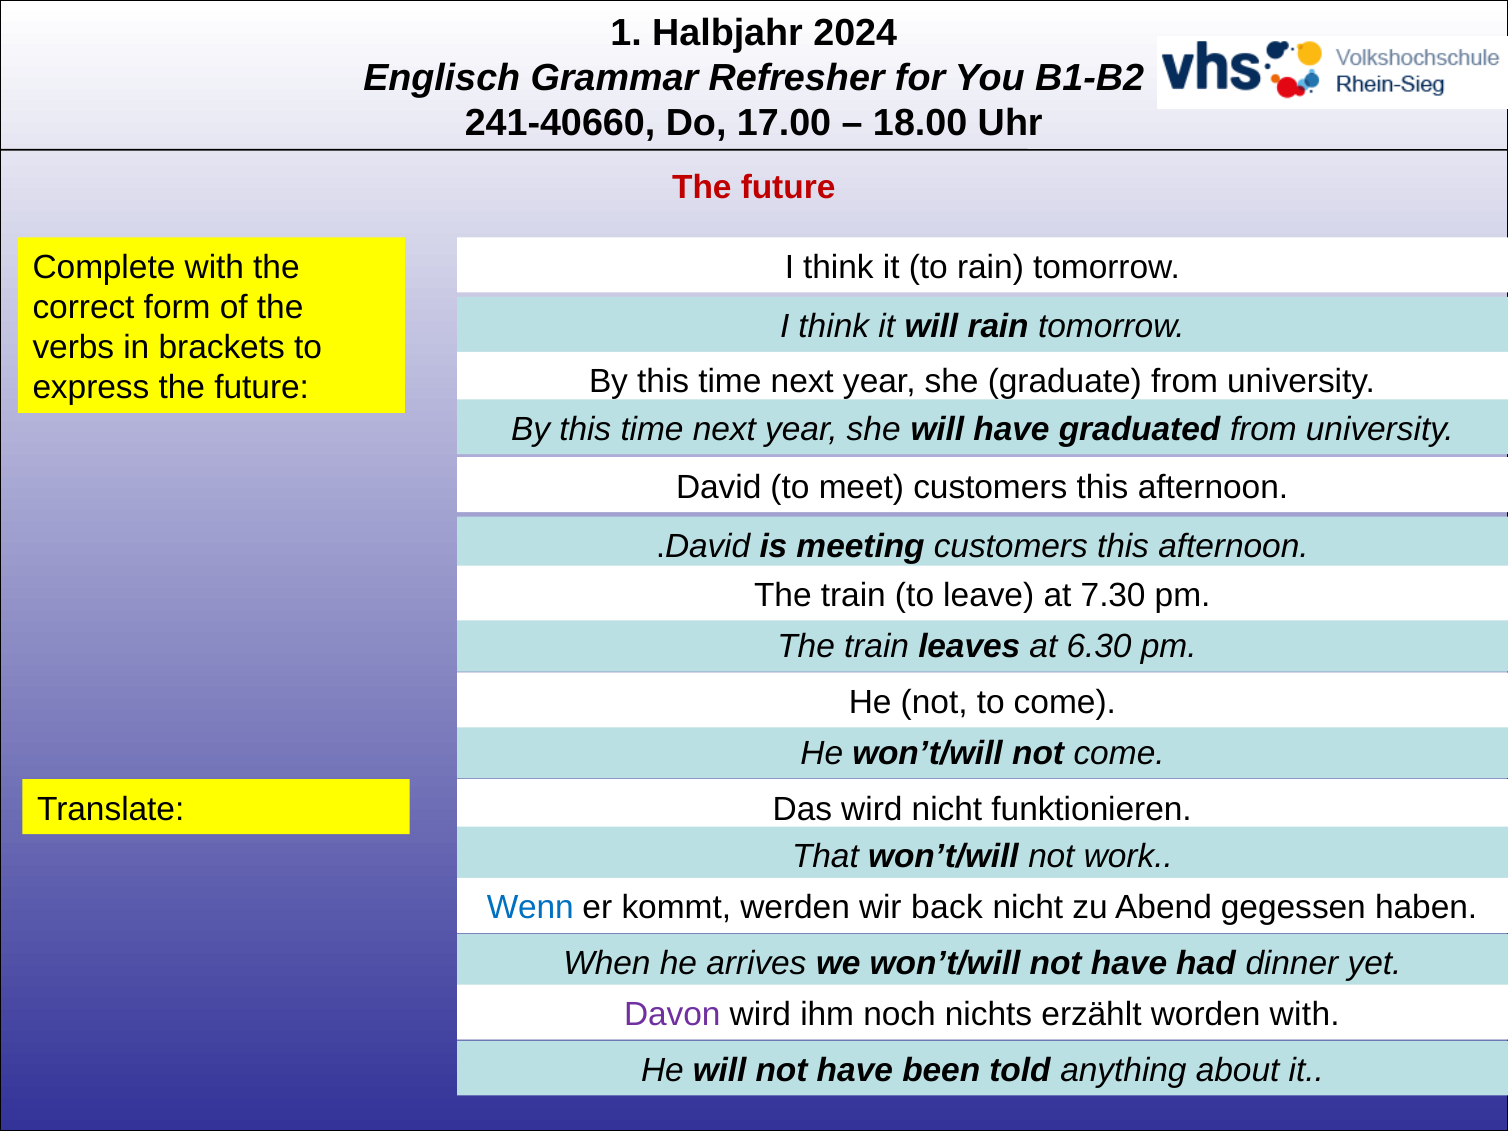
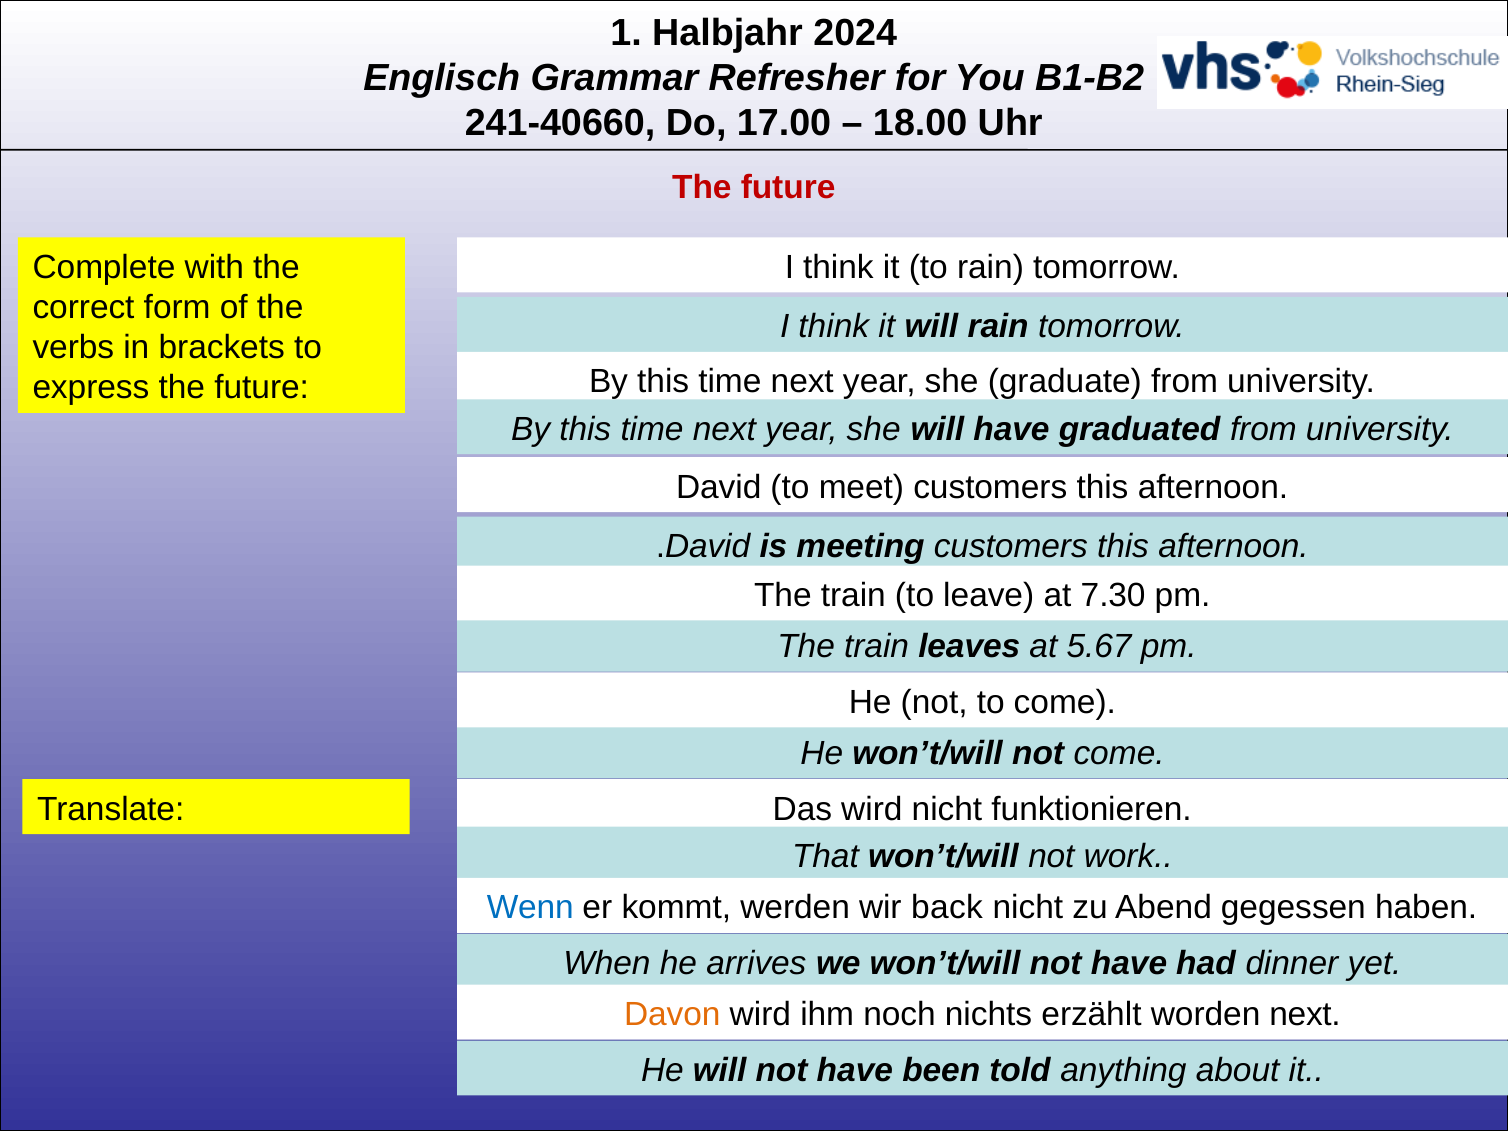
6.30: 6.30 -> 5.67
Davon colour: purple -> orange
worden with: with -> next
